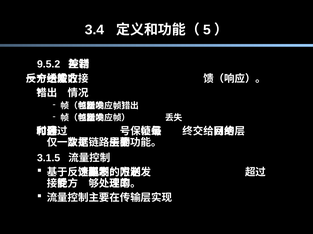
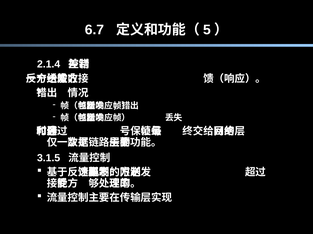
3.4: 3.4 -> 6.7
9.5.2: 9.5.2 -> 2.1.4
